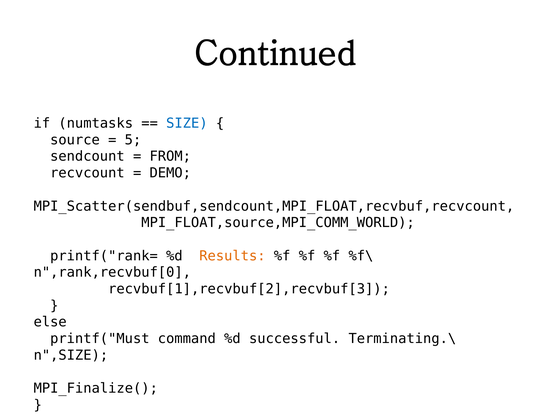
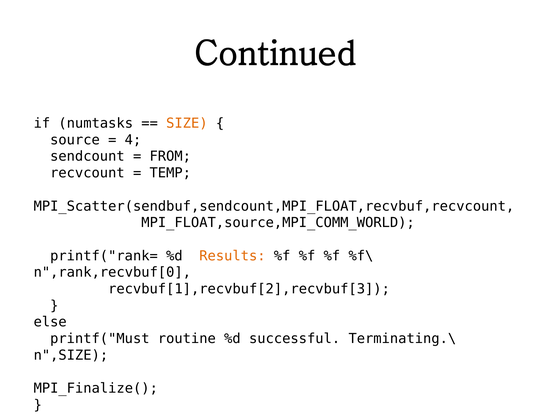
SIZE colour: blue -> orange
5: 5 -> 4
DEMO: DEMO -> TEMP
command: command -> routine
